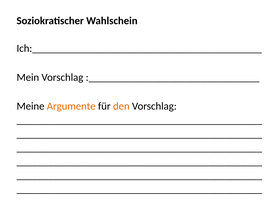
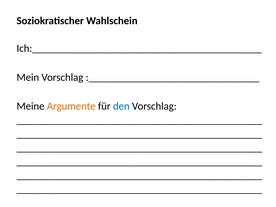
den colour: orange -> blue
